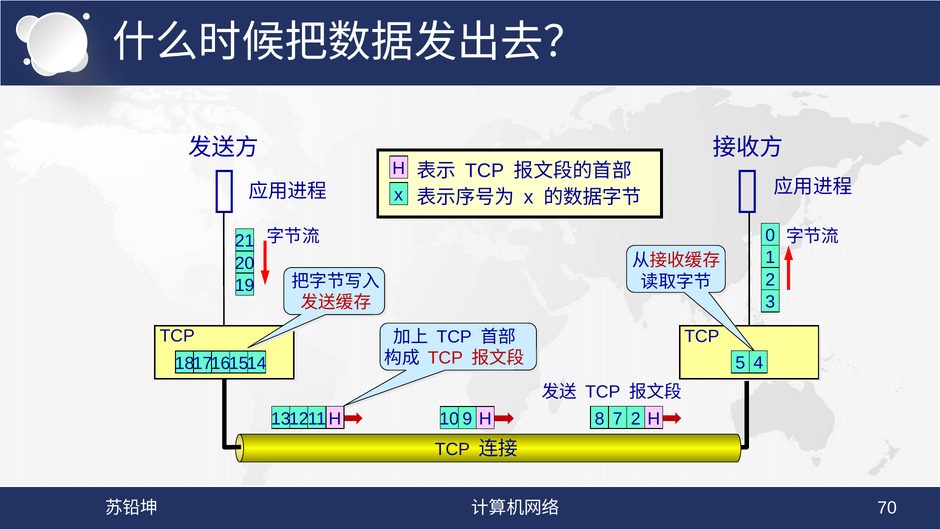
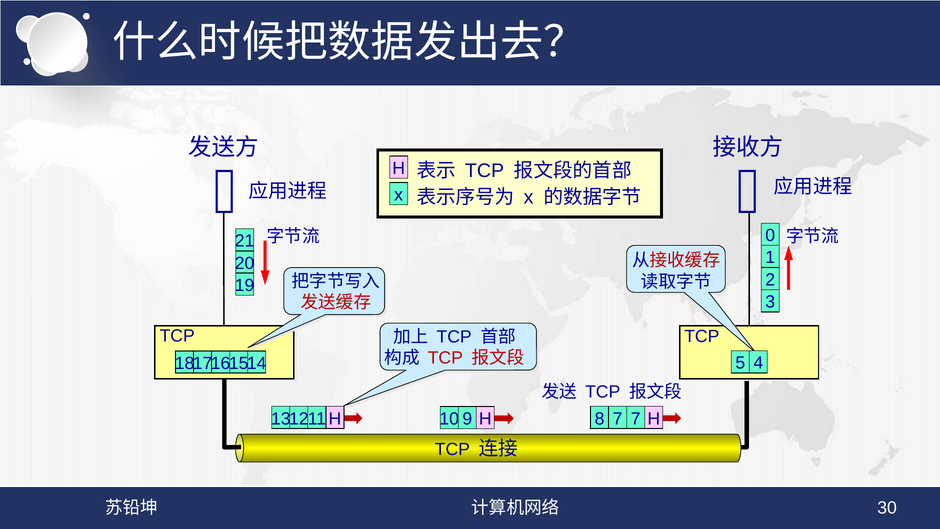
7 2: 2 -> 7
70: 70 -> 30
